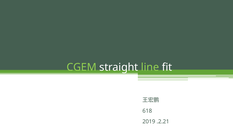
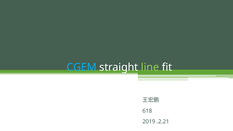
CGEM colour: light green -> light blue
